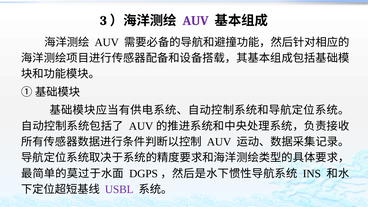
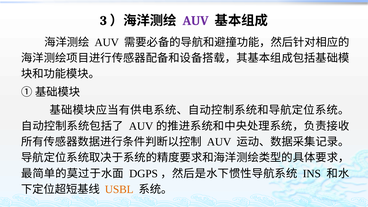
USBL colour: purple -> orange
